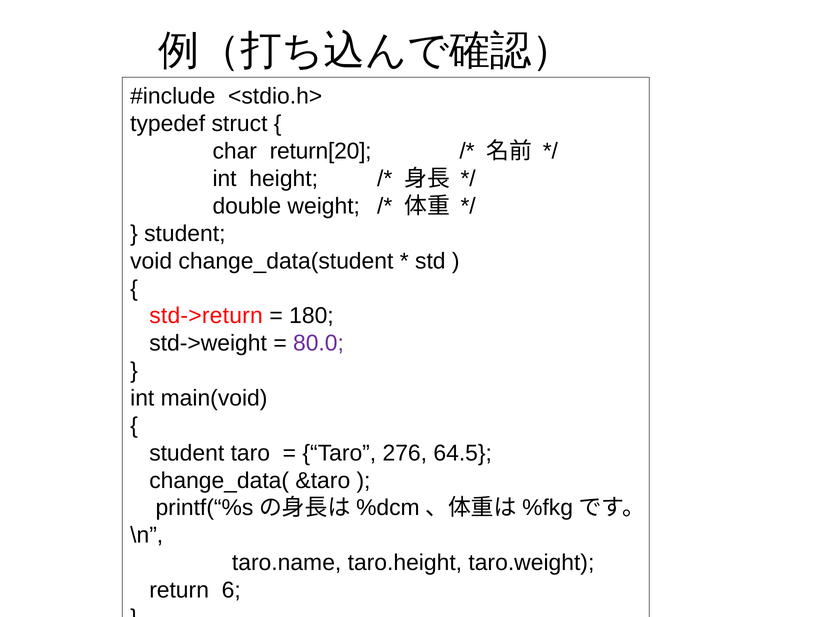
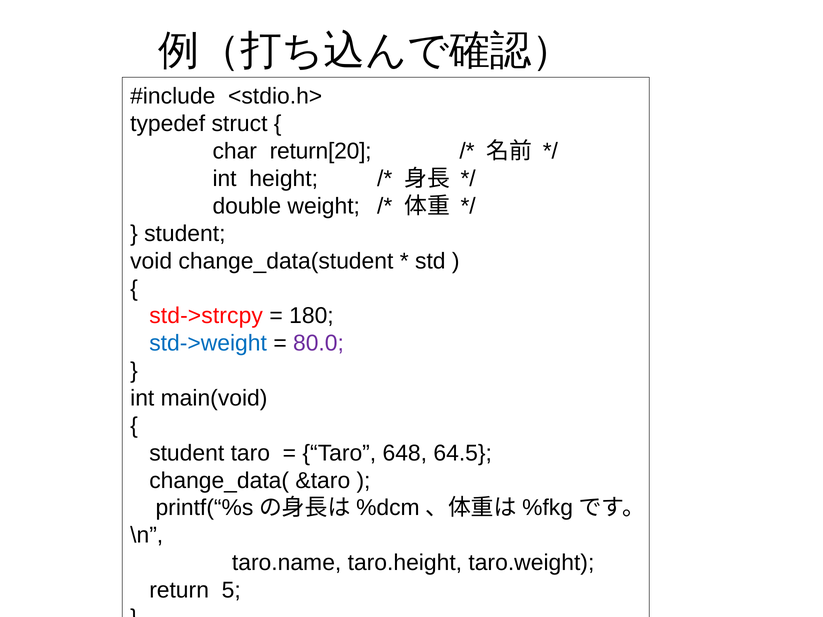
std->return: std->return -> std->strcpy
std->weight colour: black -> blue
276: 276 -> 648
6: 6 -> 5
